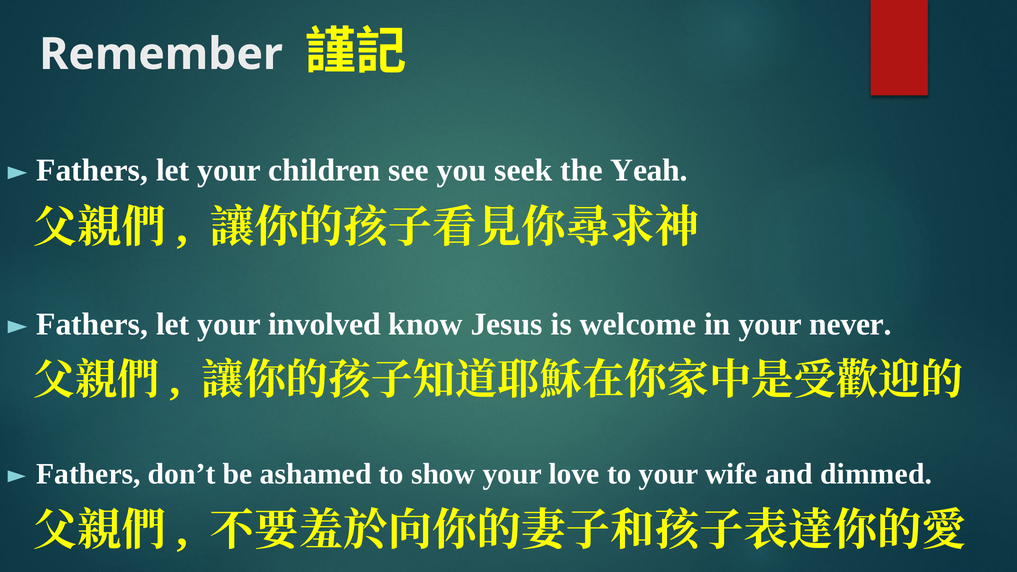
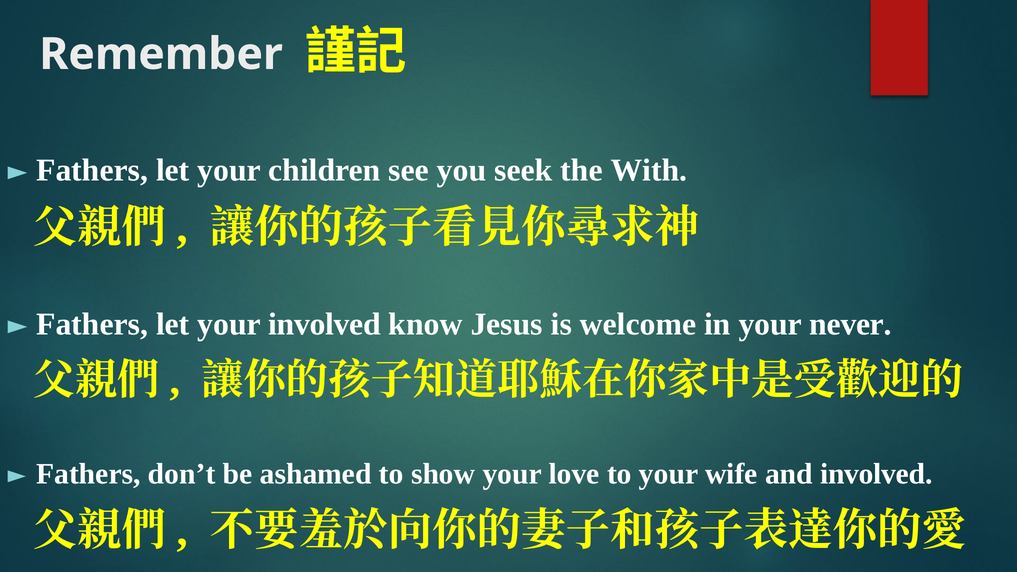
Yeah: Yeah -> With
and dimmed: dimmed -> involved
